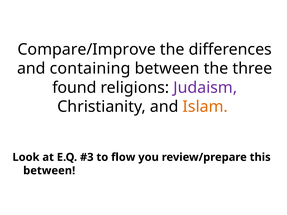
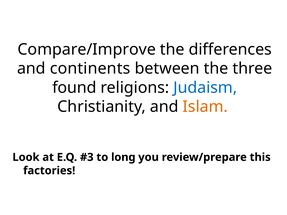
containing: containing -> continents
Judaism colour: purple -> blue
flow: flow -> long
between at (49, 171): between -> factories
